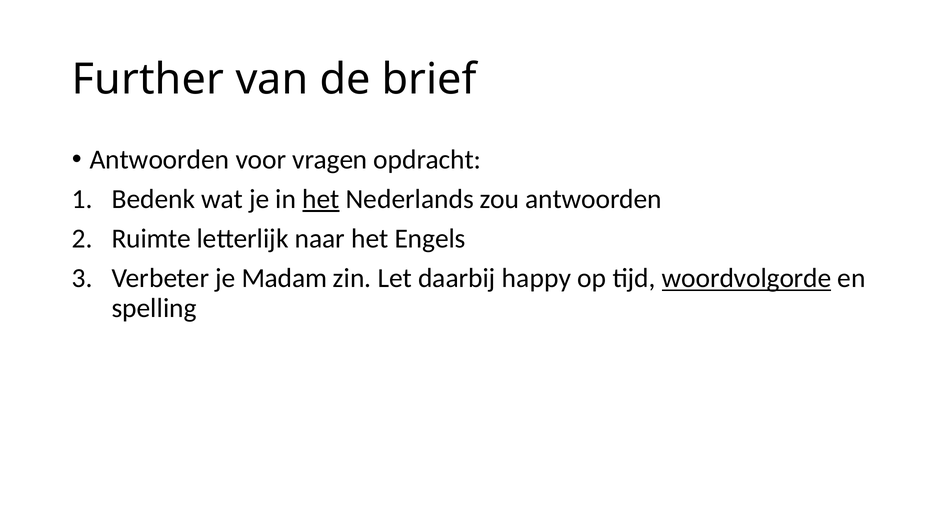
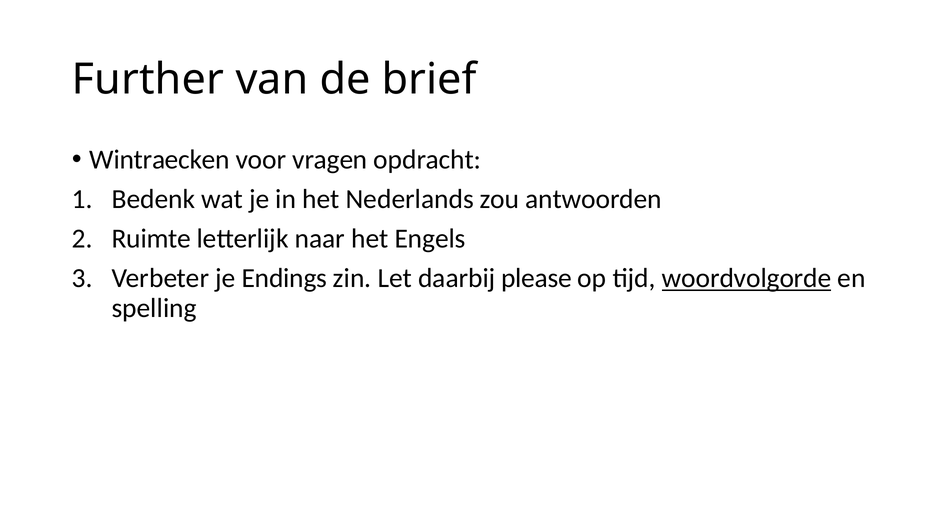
Antwoorden at (159, 159): Antwoorden -> Wintraecken
het at (321, 199) underline: present -> none
Madam: Madam -> Endings
happy: happy -> please
